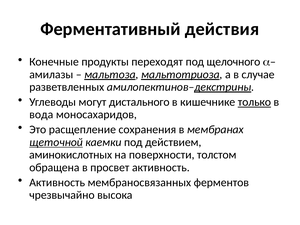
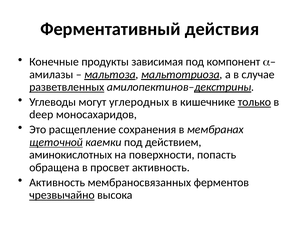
переходят: переходят -> зависимая
щелочного: щелочного -> компонент
разветвленных underline: none -> present
дистального: дистального -> углеродных
вода: вода -> deep
толстом: толстом -> попасть
чрезвычайно underline: none -> present
